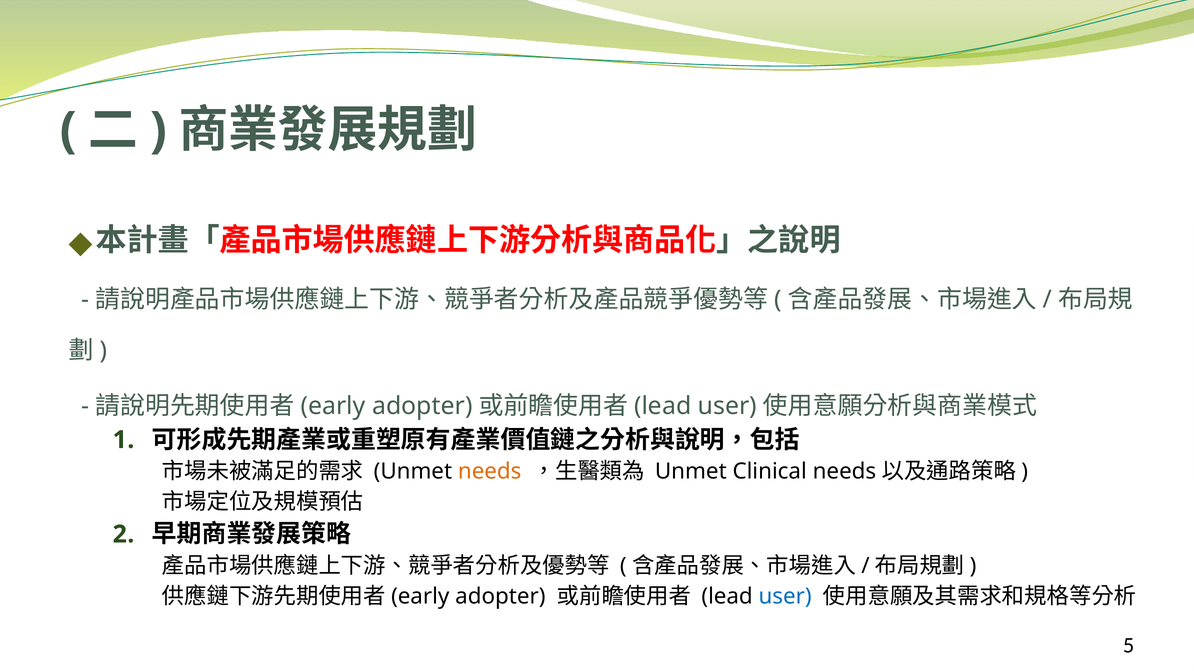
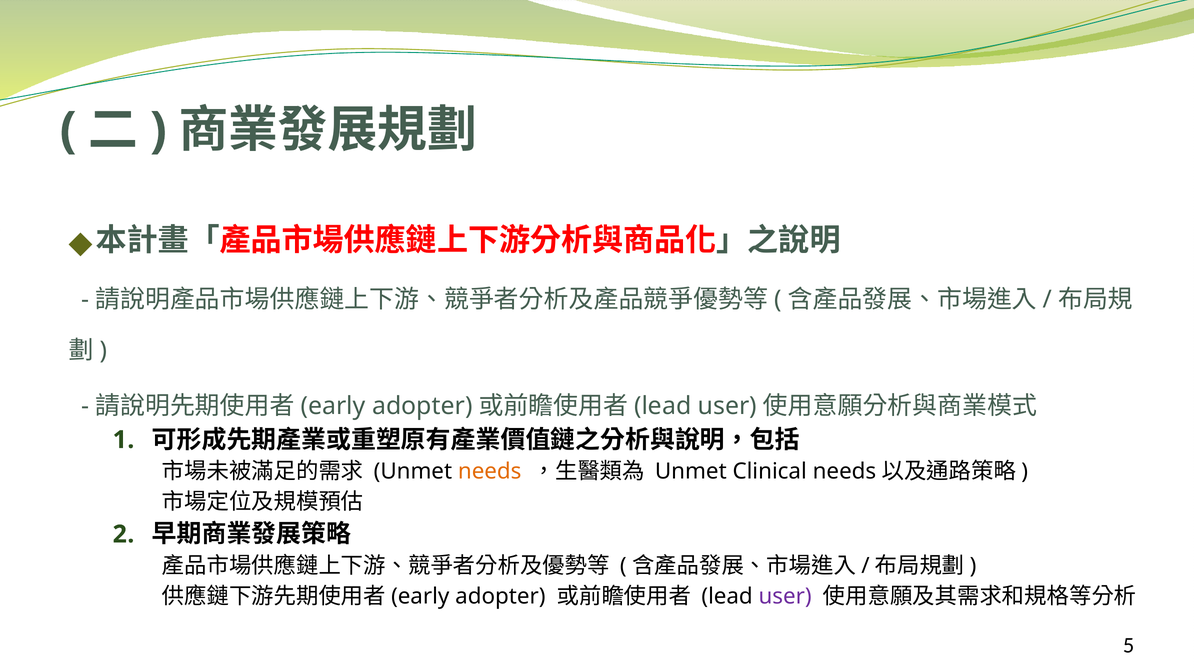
user at (785, 597) colour: blue -> purple
